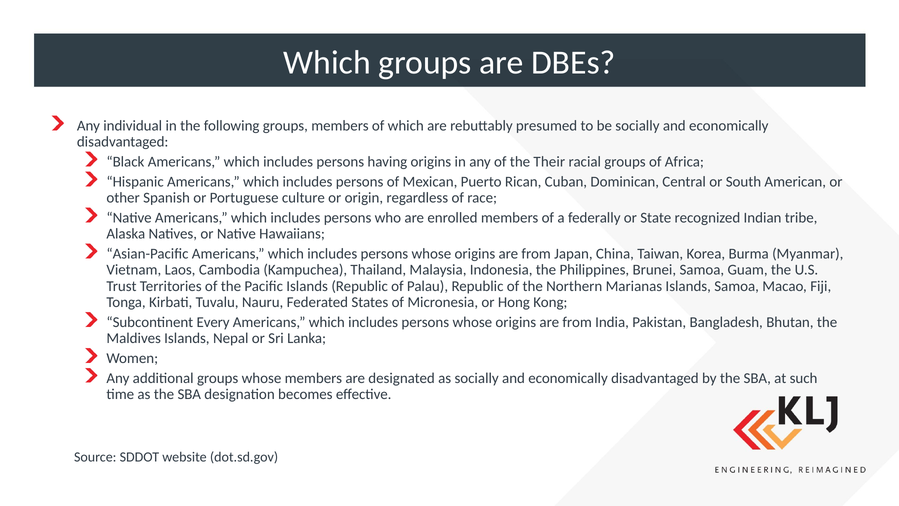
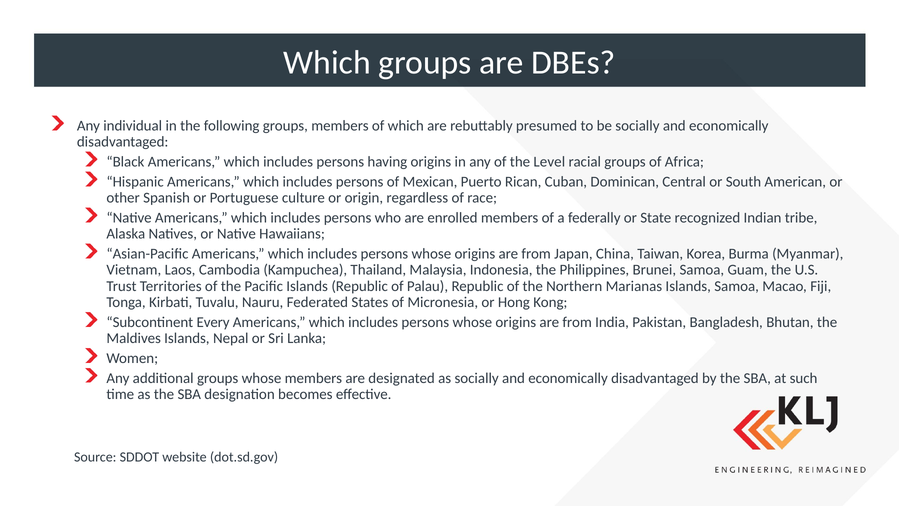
Their: Their -> Level
